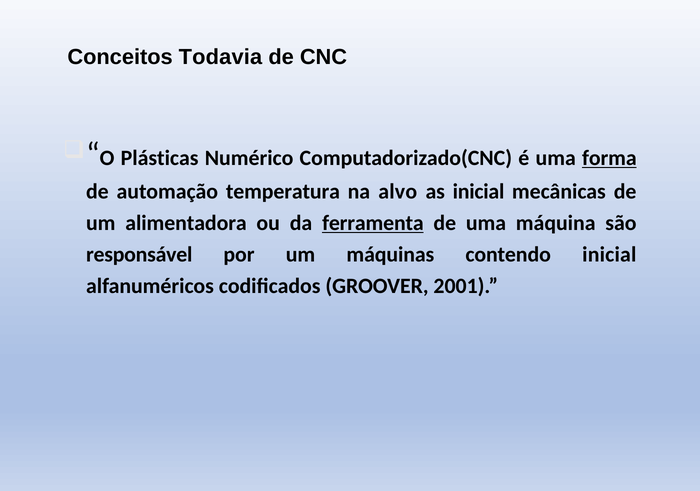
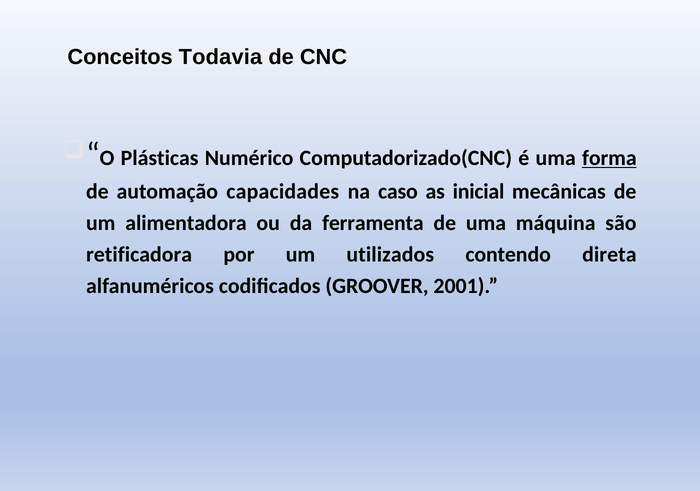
temperatura: temperatura -> capacidades
alvo: alvo -> caso
ferramenta underline: present -> none
responsável: responsável -> retificadora
máquinas: máquinas -> utilizados
contendo inicial: inicial -> direta
